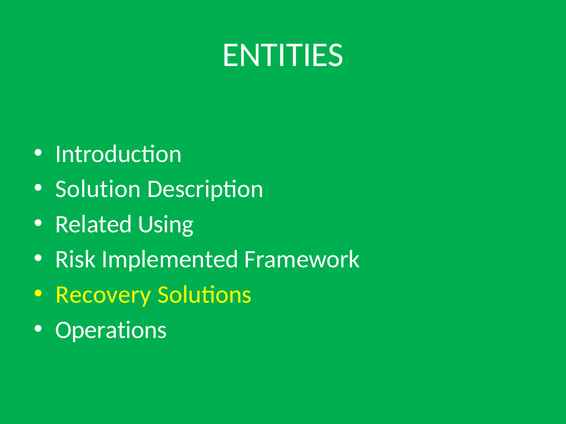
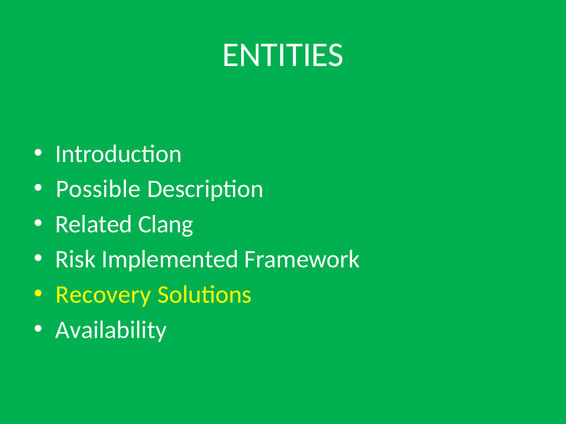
Solution: Solution -> Possible
Using: Using -> Clang
Operations: Operations -> Availability
